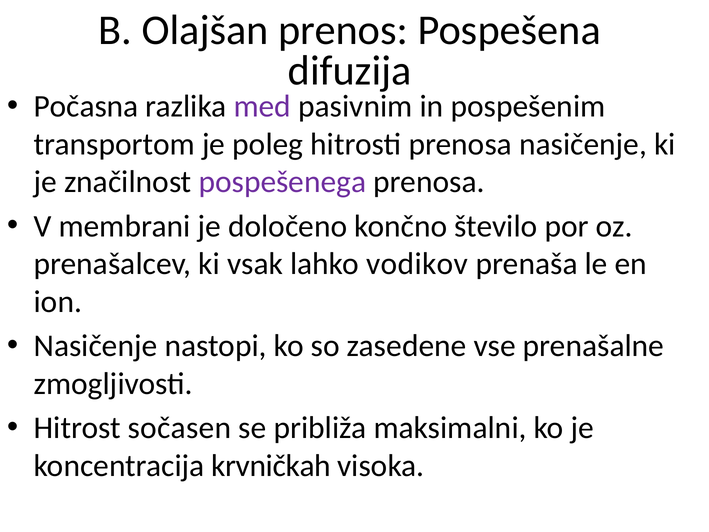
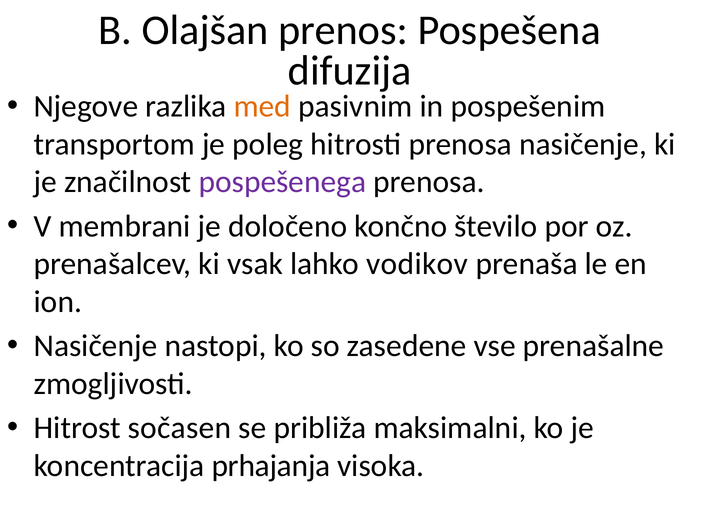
Počasna: Počasna -> Njegove
med colour: purple -> orange
krvničkah: krvničkah -> prhajanja
